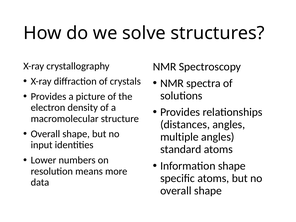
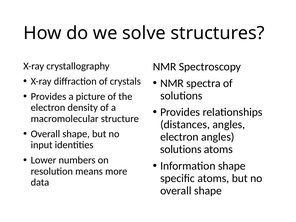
multiple at (179, 137): multiple -> electron
standard at (181, 149): standard -> solutions
